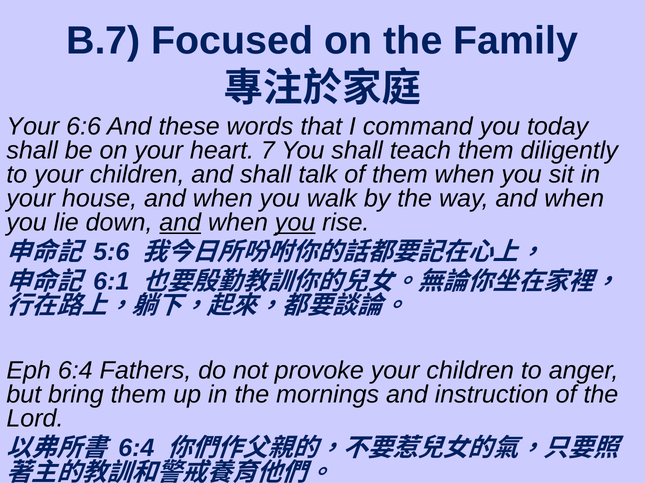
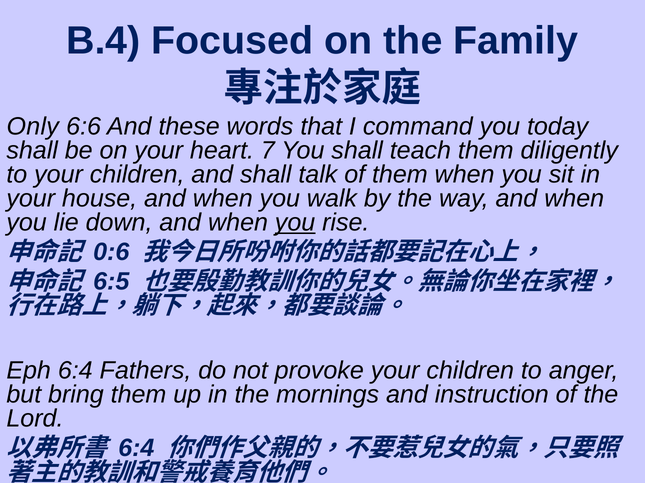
B.7: B.7 -> B.4
Your at (33, 127): Your -> Only
and at (180, 223) underline: present -> none
5:6: 5:6 -> 0:6
6:1: 6:1 -> 6:5
